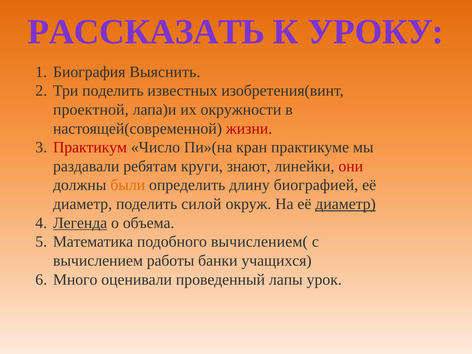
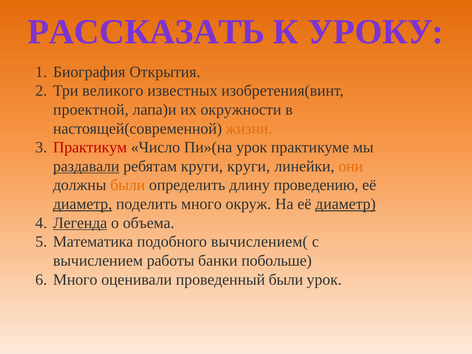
Выяснить: Выяснить -> Открытия
Три поделить: поделить -> великого
жизни colour: red -> orange
Пи»(на кран: кран -> урок
раздавали underline: none -> present
круги знают: знают -> круги
они colour: red -> orange
биографией: биографией -> проведению
диаметр at (83, 204) underline: none -> present
поделить силой: силой -> много
учащихся: учащихся -> побольше
проведенный лапы: лапы -> были
